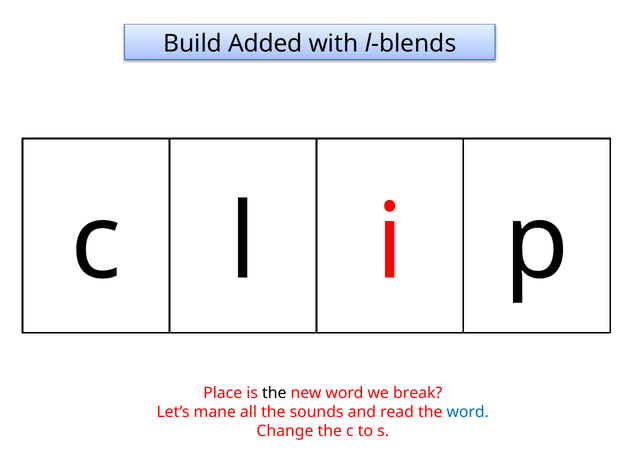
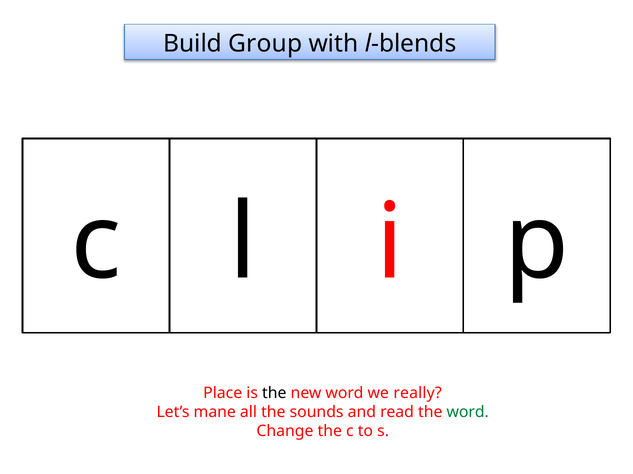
Added: Added -> Group
break: break -> really
word at (468, 413) colour: blue -> green
